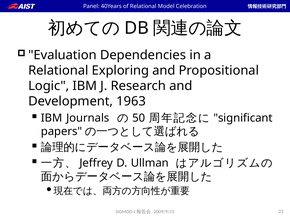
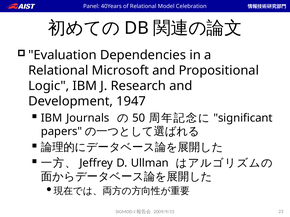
Exploring: Exploring -> Microsoft
1963: 1963 -> 1947
